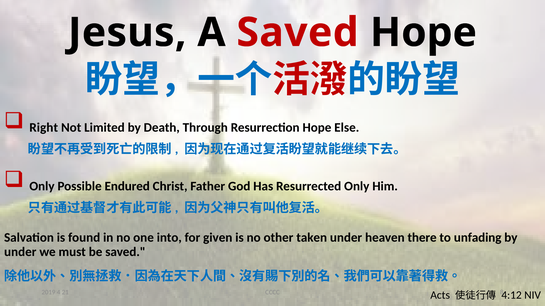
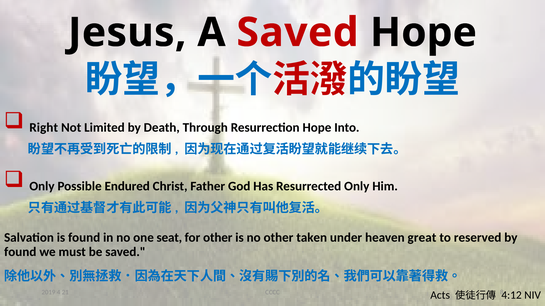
Else: Else -> Into
into: into -> seat
for given: given -> other
there: there -> great
unfading: unfading -> reserved
under at (20, 252): under -> found
